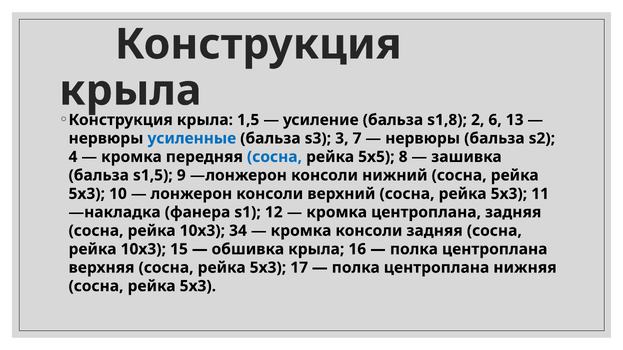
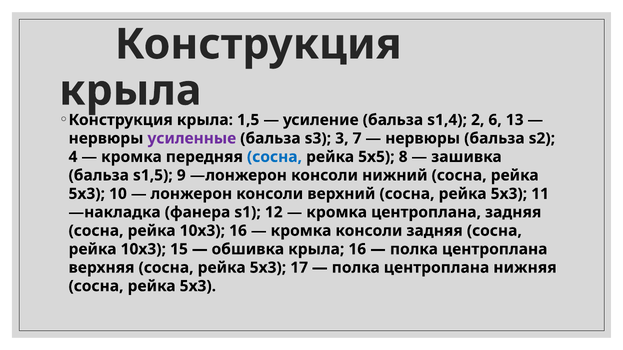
s1,8: s1,8 -> s1,4
усиленные colour: blue -> purple
10x3 34: 34 -> 16
